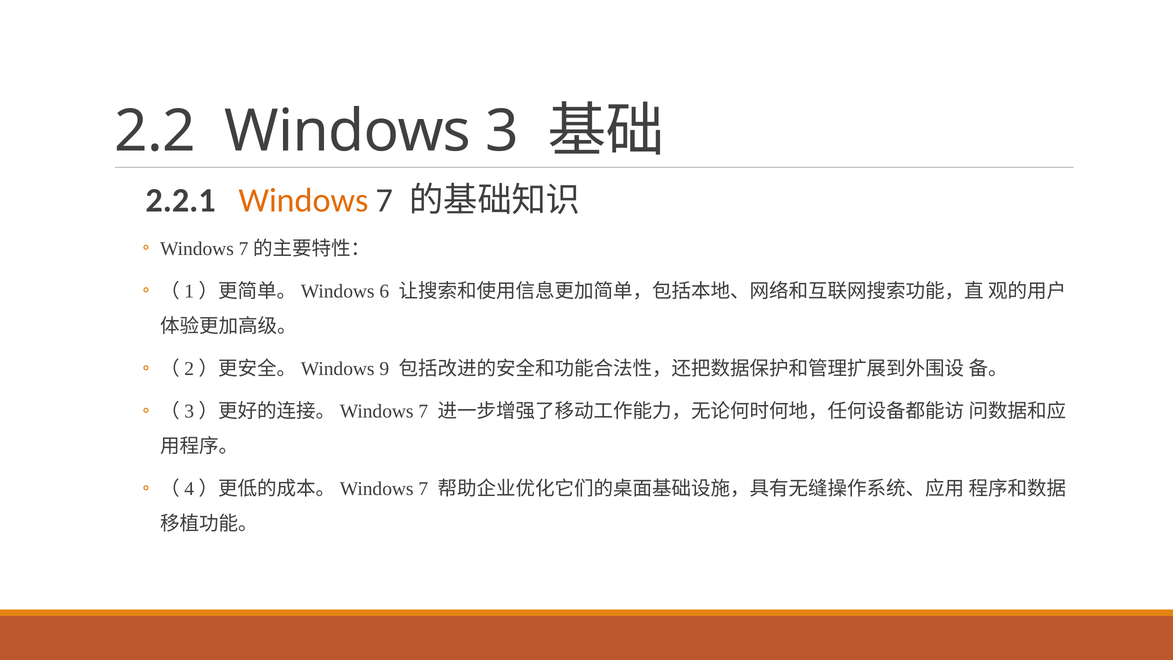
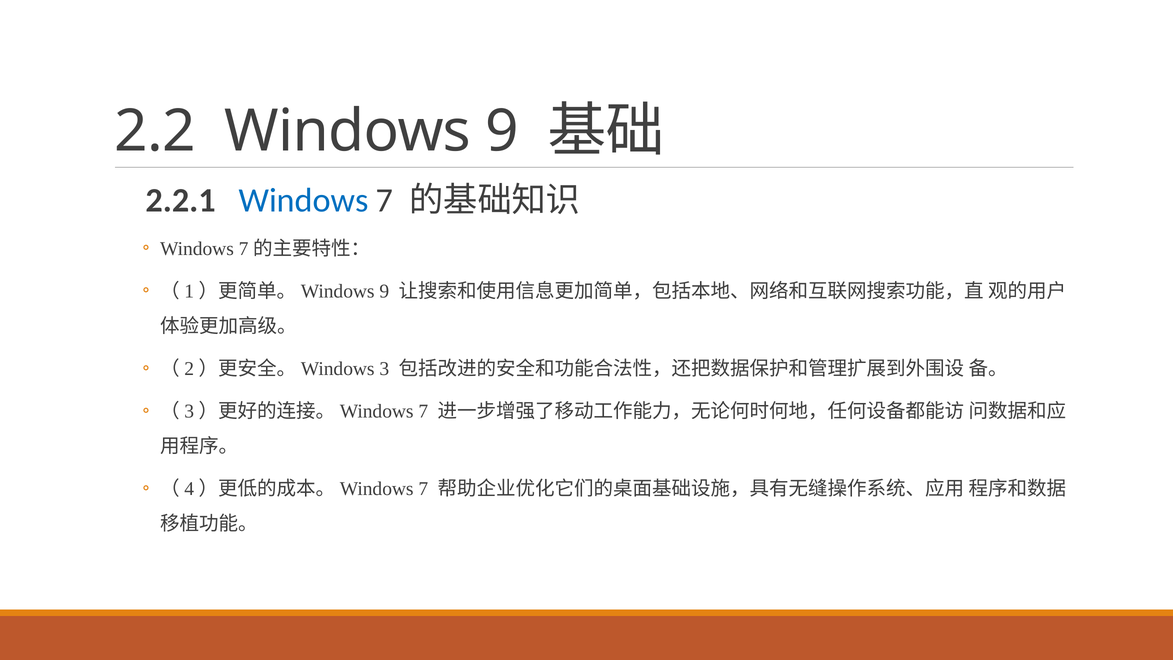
Windows 3: 3 -> 9
Windows at (304, 200) colour: orange -> blue
6 at (384, 291): 6 -> 9
9: 9 -> 3
